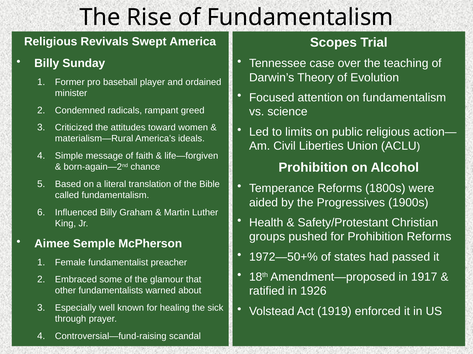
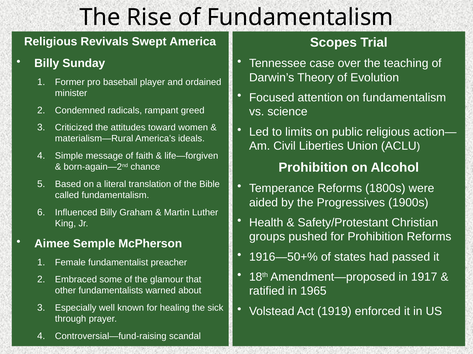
1972—50+%: 1972—50+% -> 1916—50+%
1926: 1926 -> 1965
